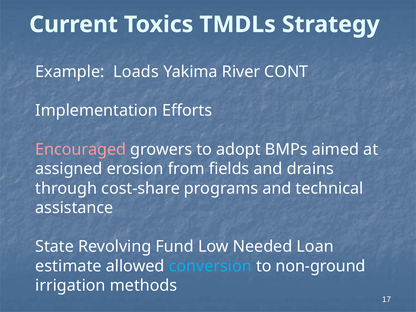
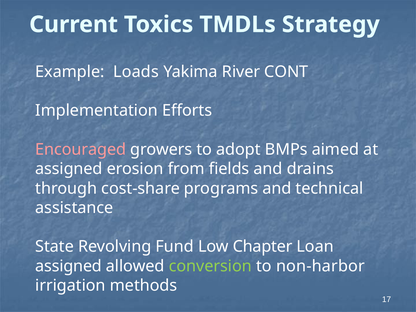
Needed: Needed -> Chapter
estimate at (68, 266): estimate -> assigned
conversion colour: light blue -> light green
non-ground: non-ground -> non-harbor
